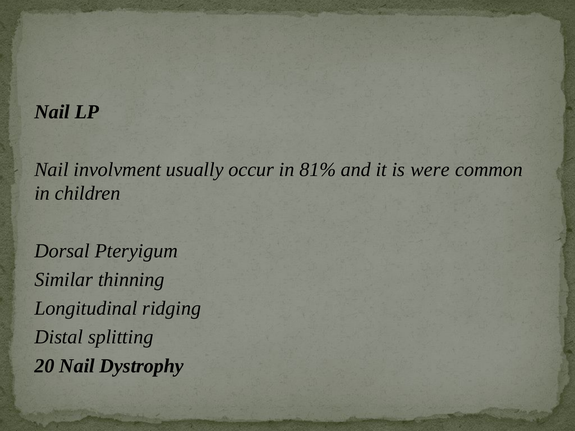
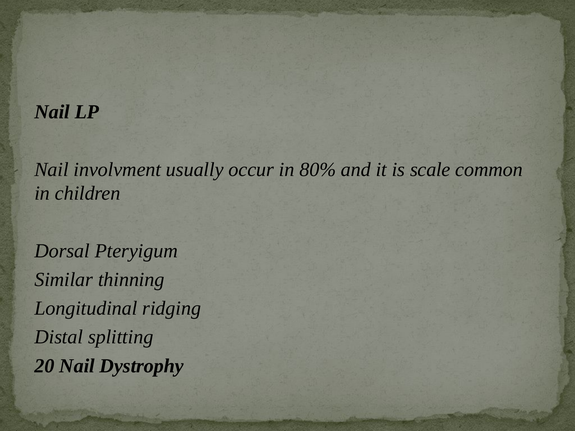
81%: 81% -> 80%
were: were -> scale
